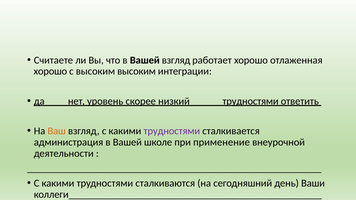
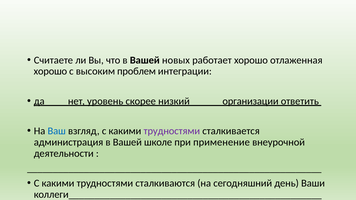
Вашей взгляд: взгляд -> новых
высоким высоким: высоким -> проблем
низкий трудностями: трудностями -> организации
Ваш colour: orange -> blue
